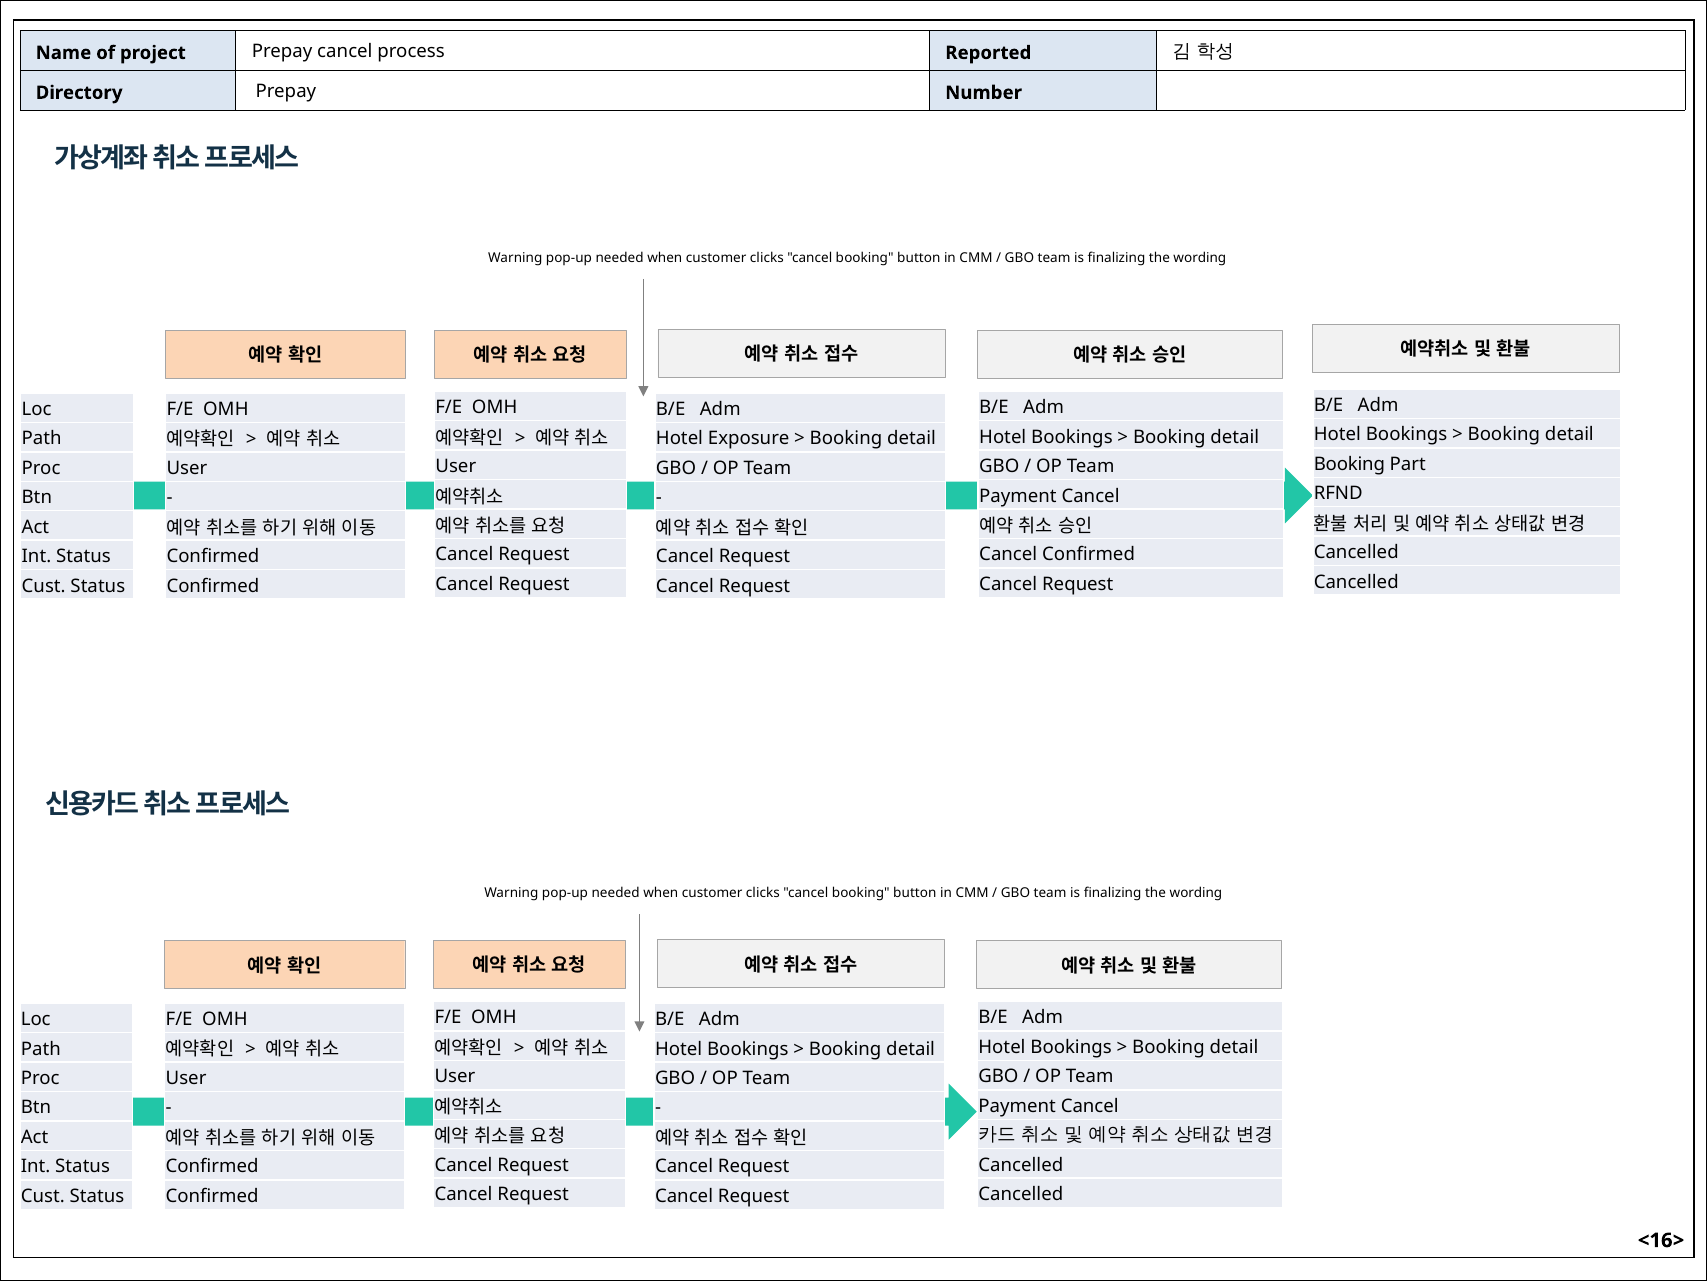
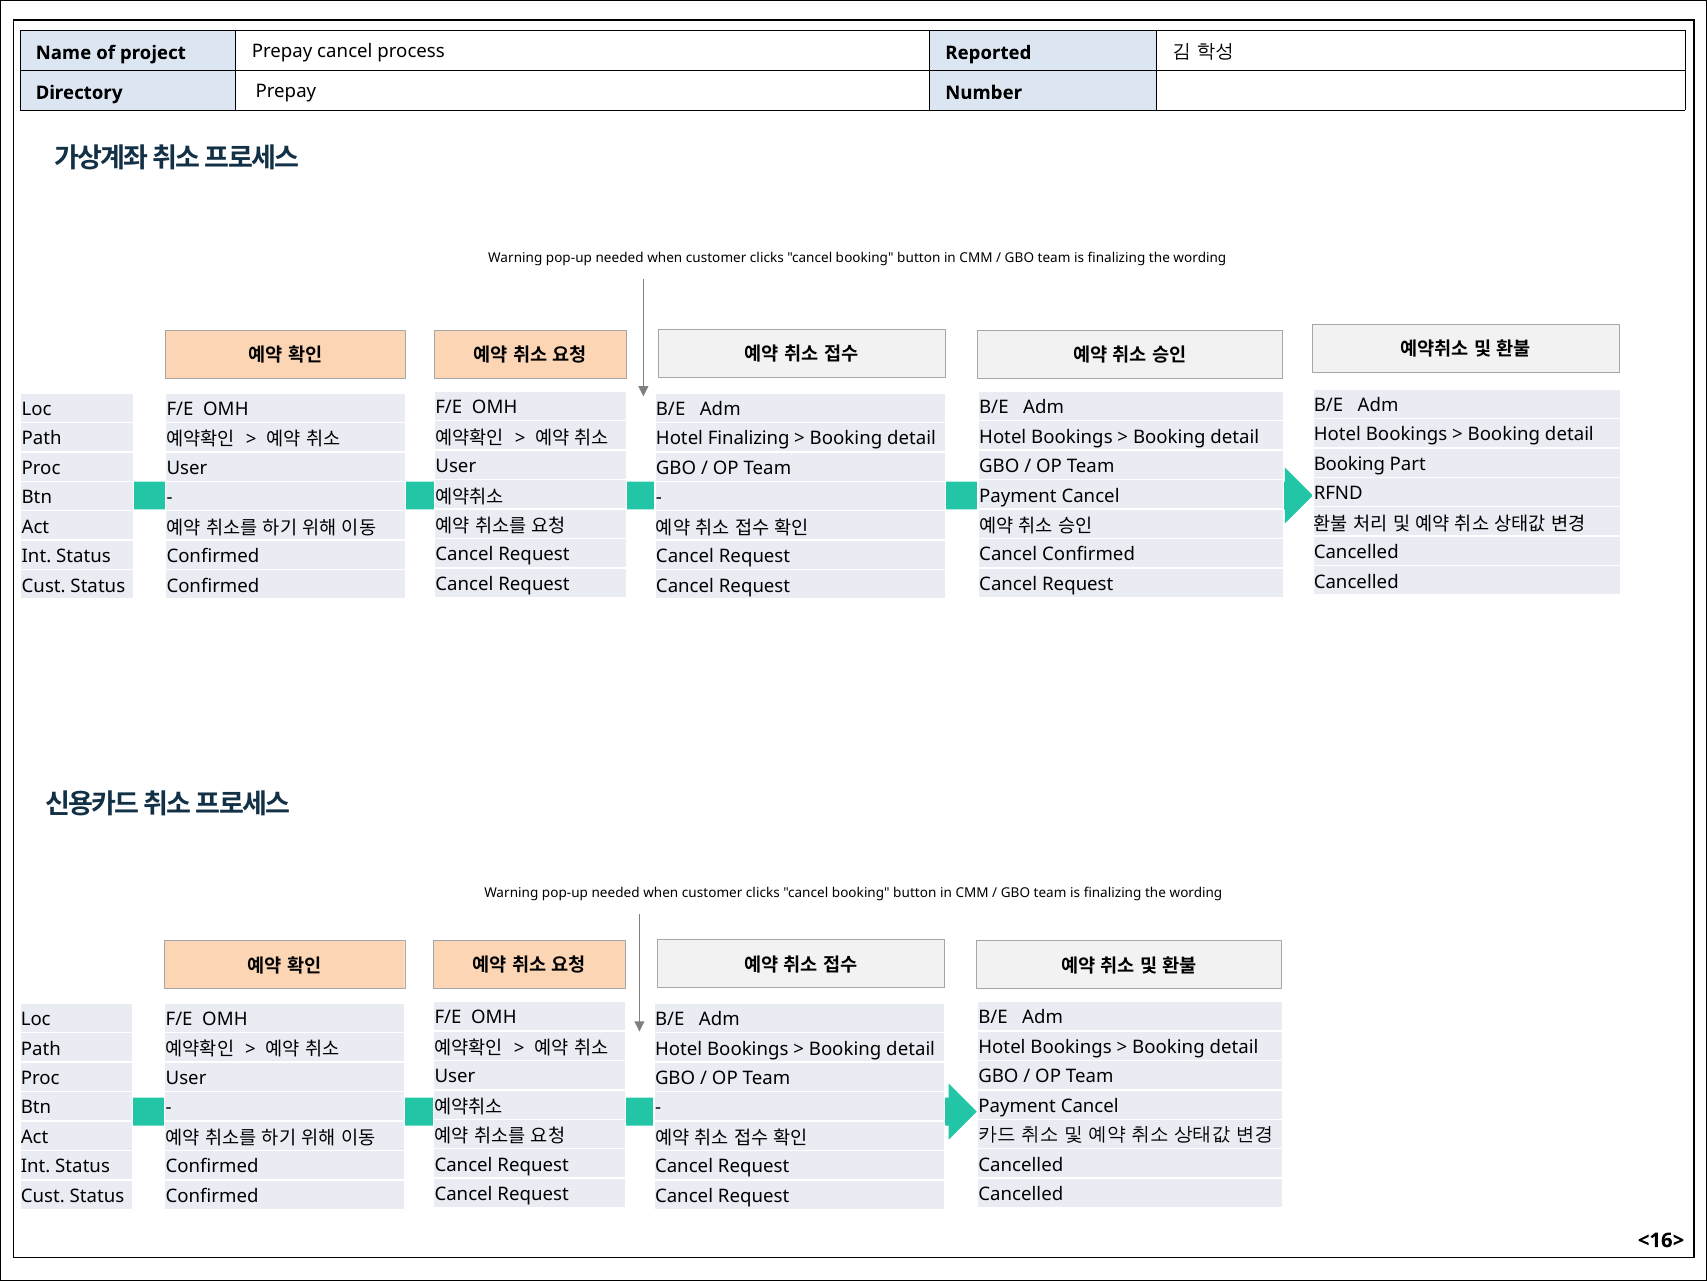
Hotel Exposure: Exposure -> Finalizing
